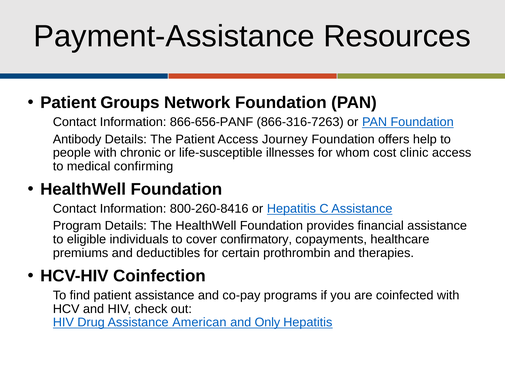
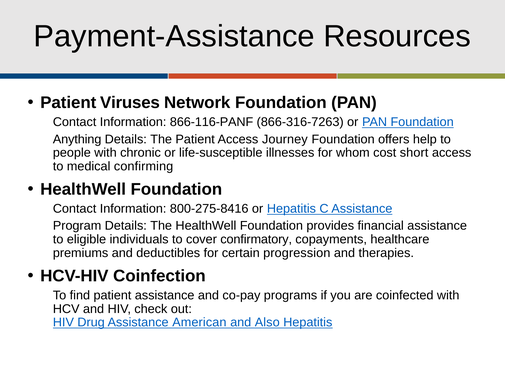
Groups: Groups -> Viruses
866-656-PANF: 866-656-PANF -> 866-116-PANF
Antibody: Antibody -> Anything
clinic: clinic -> short
800-260-8416: 800-260-8416 -> 800-275-8416
prothrombin: prothrombin -> progression
Only: Only -> Also
